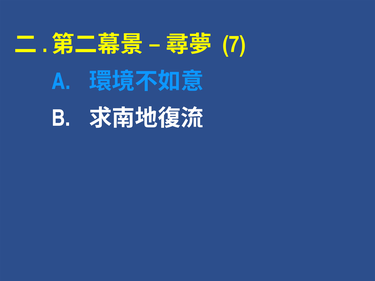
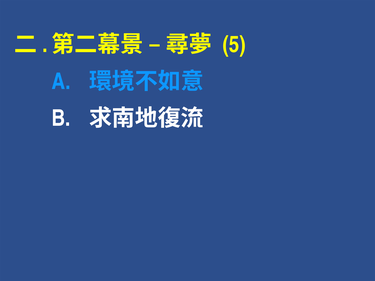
7: 7 -> 5
